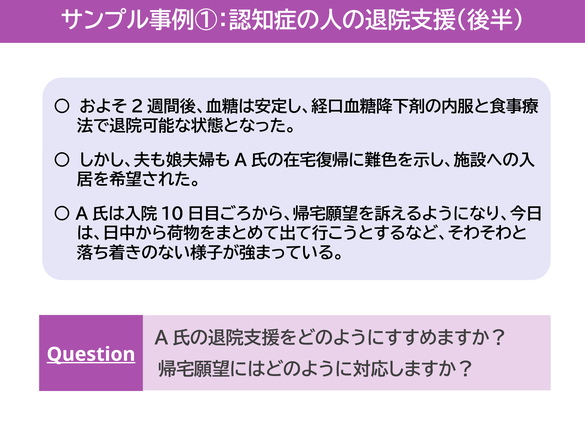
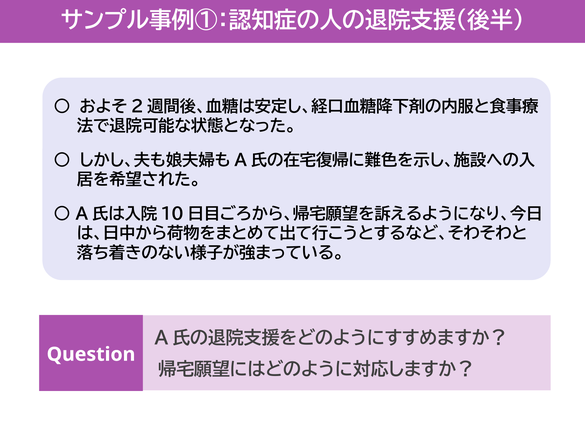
Question underline: present -> none
